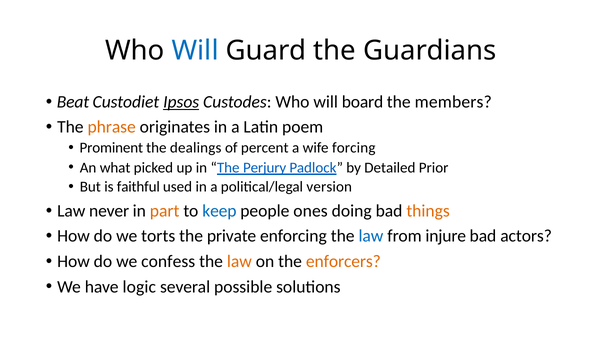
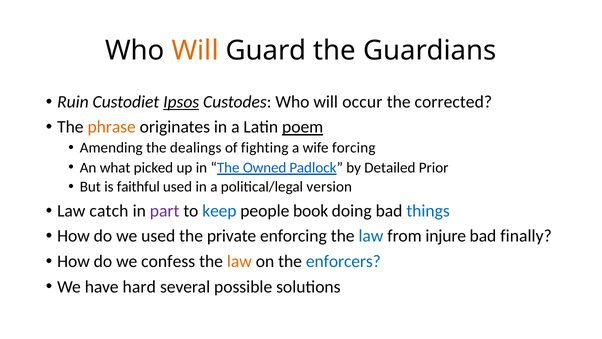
Will at (195, 51) colour: blue -> orange
Beat: Beat -> Ruin
board: board -> occur
members: members -> corrected
poem underline: none -> present
Prominent: Prominent -> Amending
percent: percent -> fighting
Perjury: Perjury -> Owned
never: never -> catch
part colour: orange -> purple
ones: ones -> book
things colour: orange -> blue
we torts: torts -> used
actors: actors -> finally
enforcers colour: orange -> blue
logic: logic -> hard
